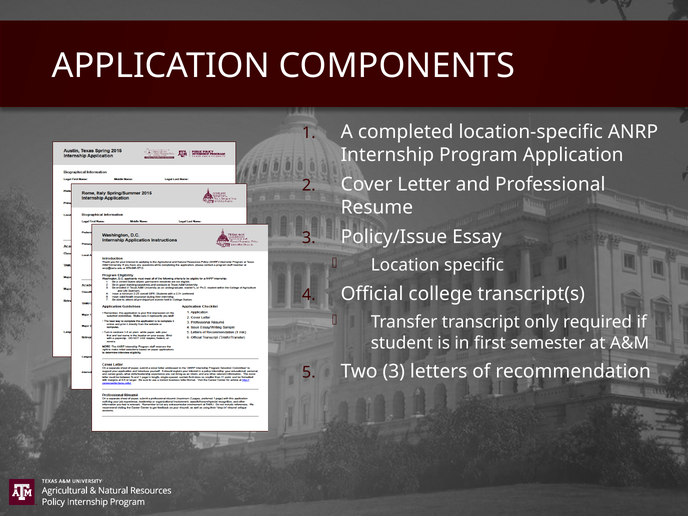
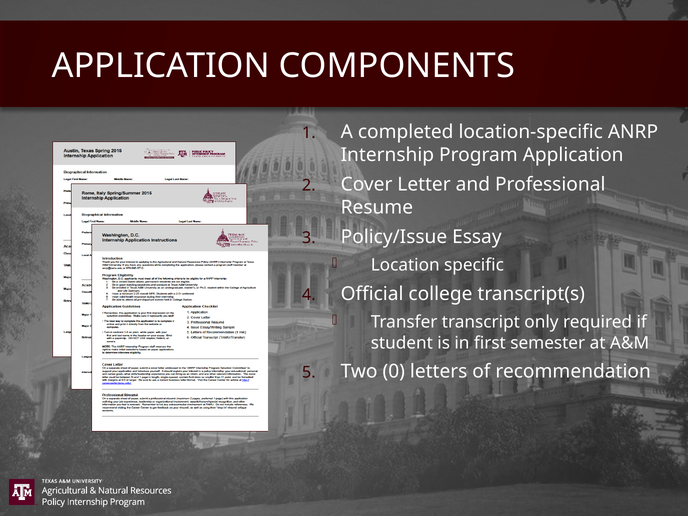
Two 3: 3 -> 0
